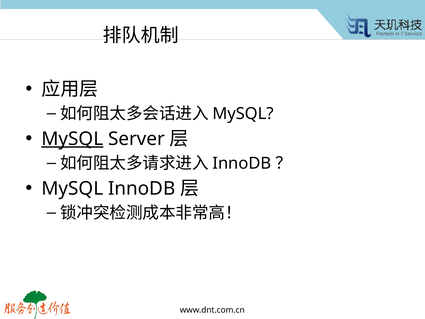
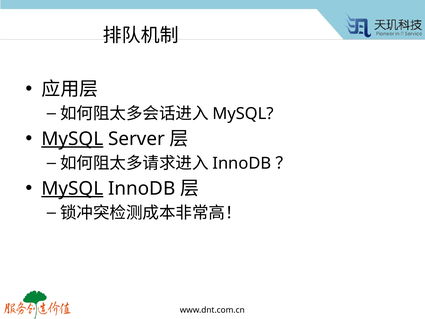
MySQL at (72, 188) underline: none -> present
